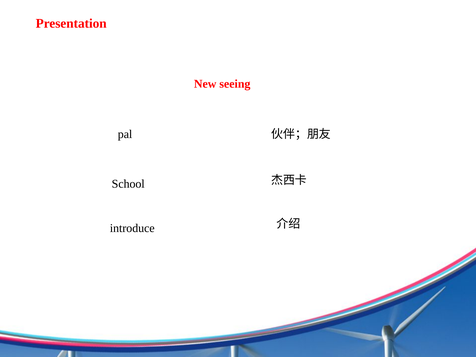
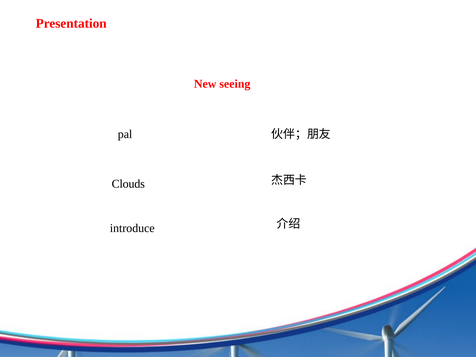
School: School -> Clouds
